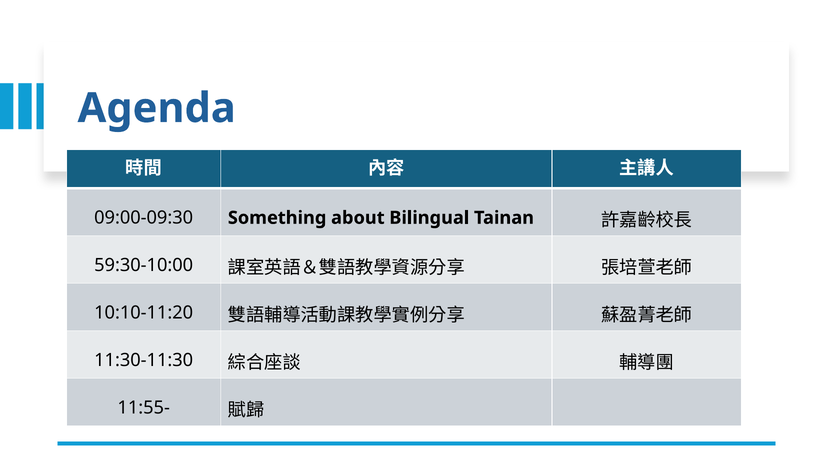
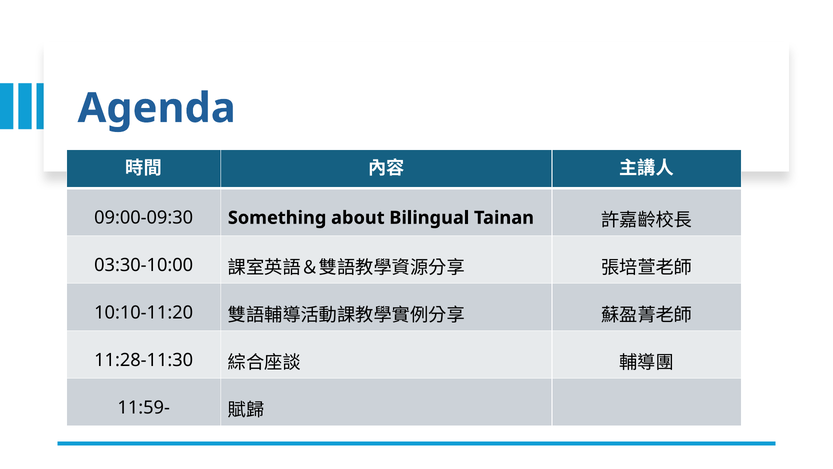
59:30-10:00: 59:30-10:00 -> 03:30-10:00
11:30-11:30: 11:30-11:30 -> 11:28-11:30
11:55-: 11:55- -> 11:59-
